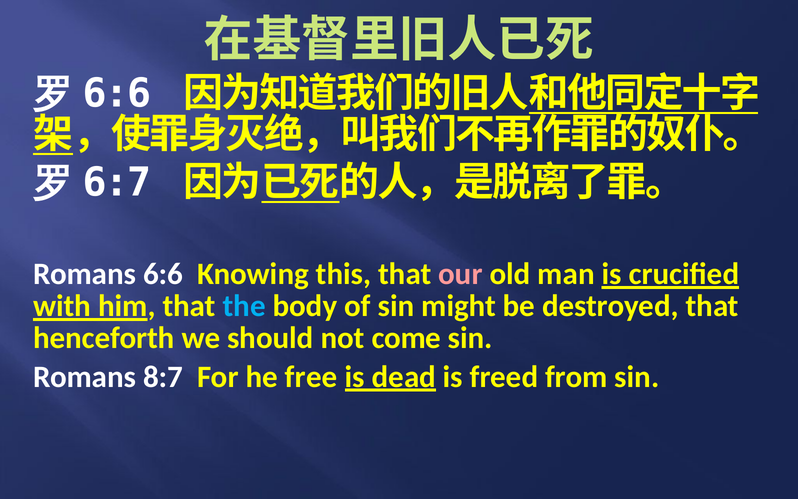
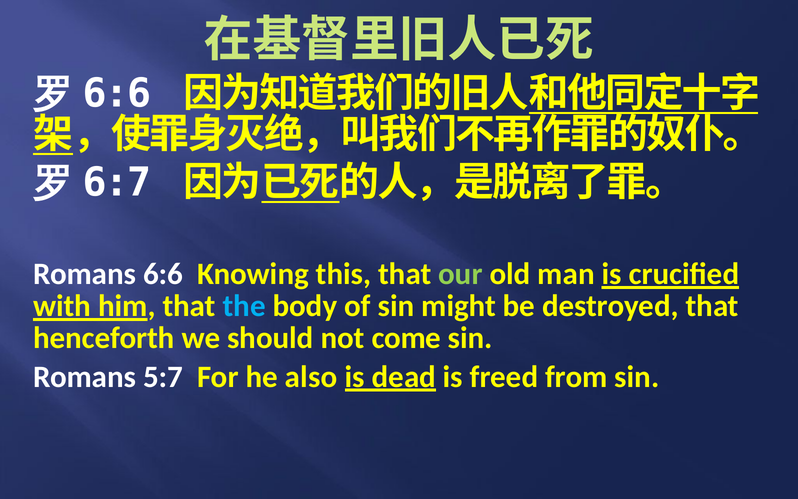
our colour: pink -> light green
8:7: 8:7 -> 5:7
free: free -> also
